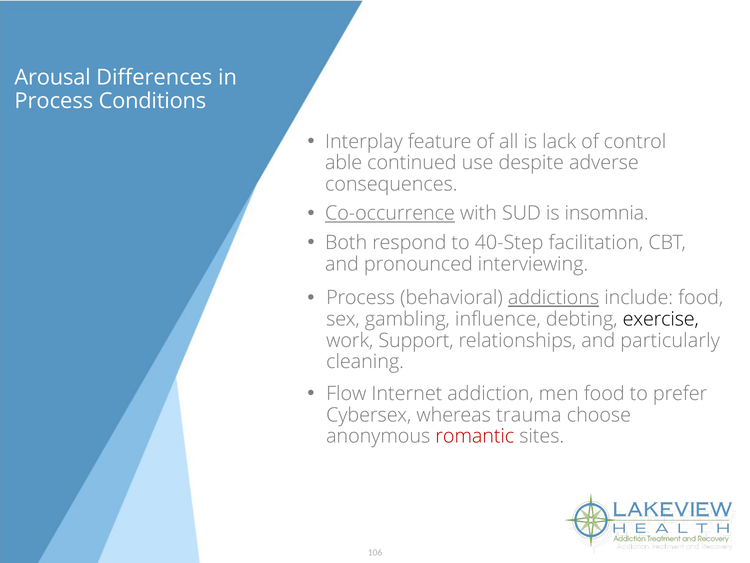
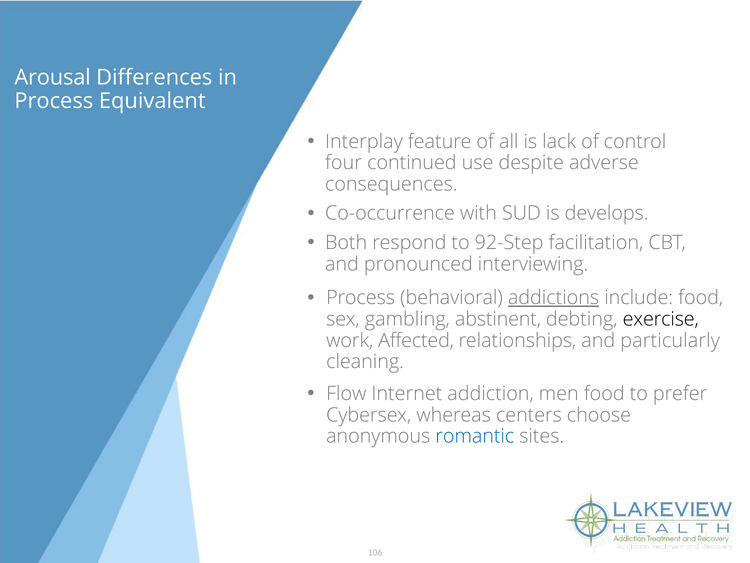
Conditions: Conditions -> Equivalent
able: able -> four
Co-occurrence underline: present -> none
insomnia: insomnia -> develops
40-Step: 40-Step -> 92-Step
influence: influence -> abstinent
Support: Support -> Affected
trauma: trauma -> centers
romantic colour: red -> blue
